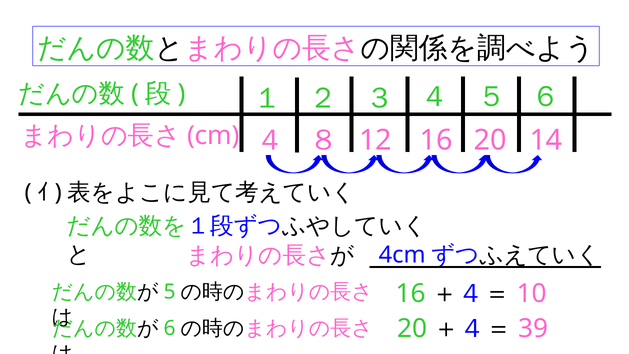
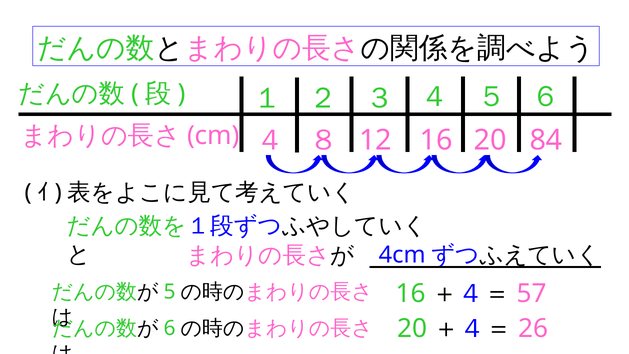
14: 14 -> 84
10: 10 -> 57
39: 39 -> 26
